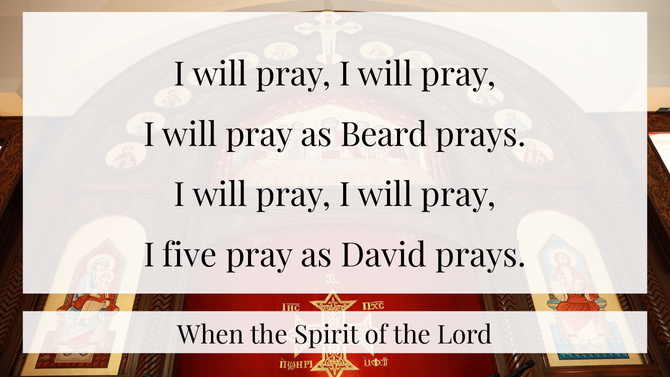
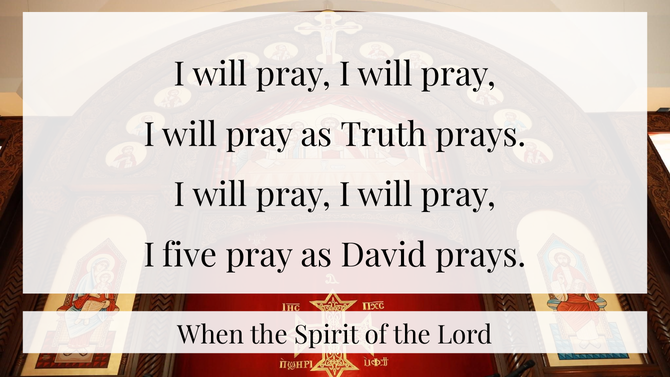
Beard: Beard -> Truth
